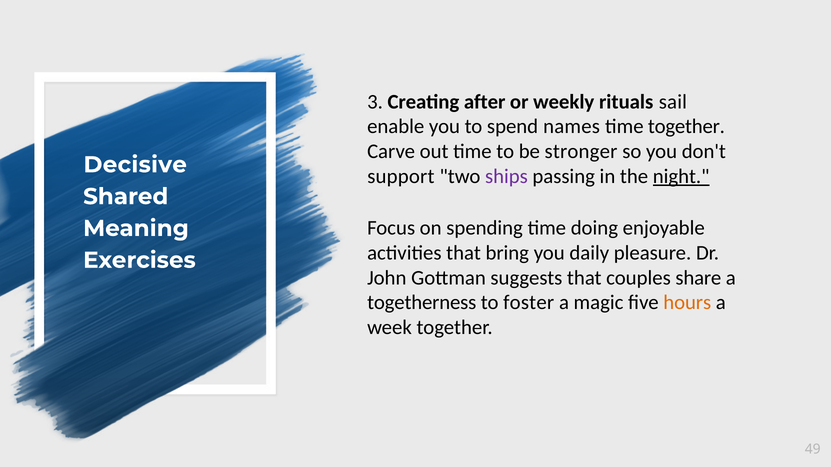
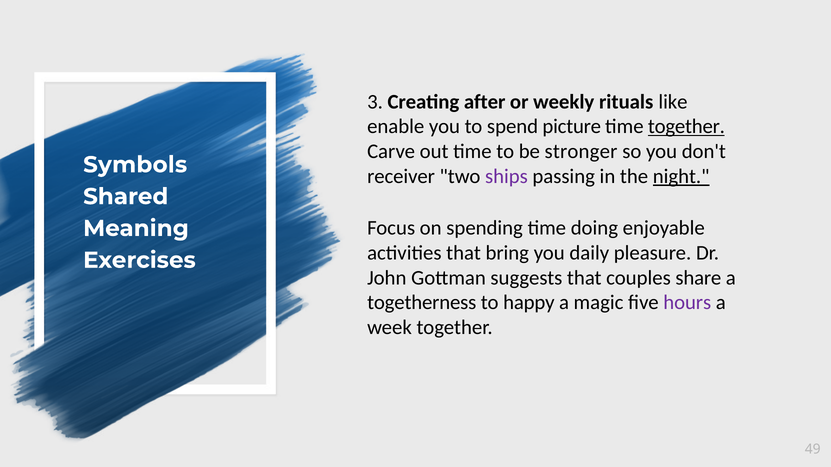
sail: sail -> like
names: names -> picture
together at (686, 127) underline: none -> present
Decisive: Decisive -> Symbols
support: support -> receiver
foster: foster -> happy
hours colour: orange -> purple
